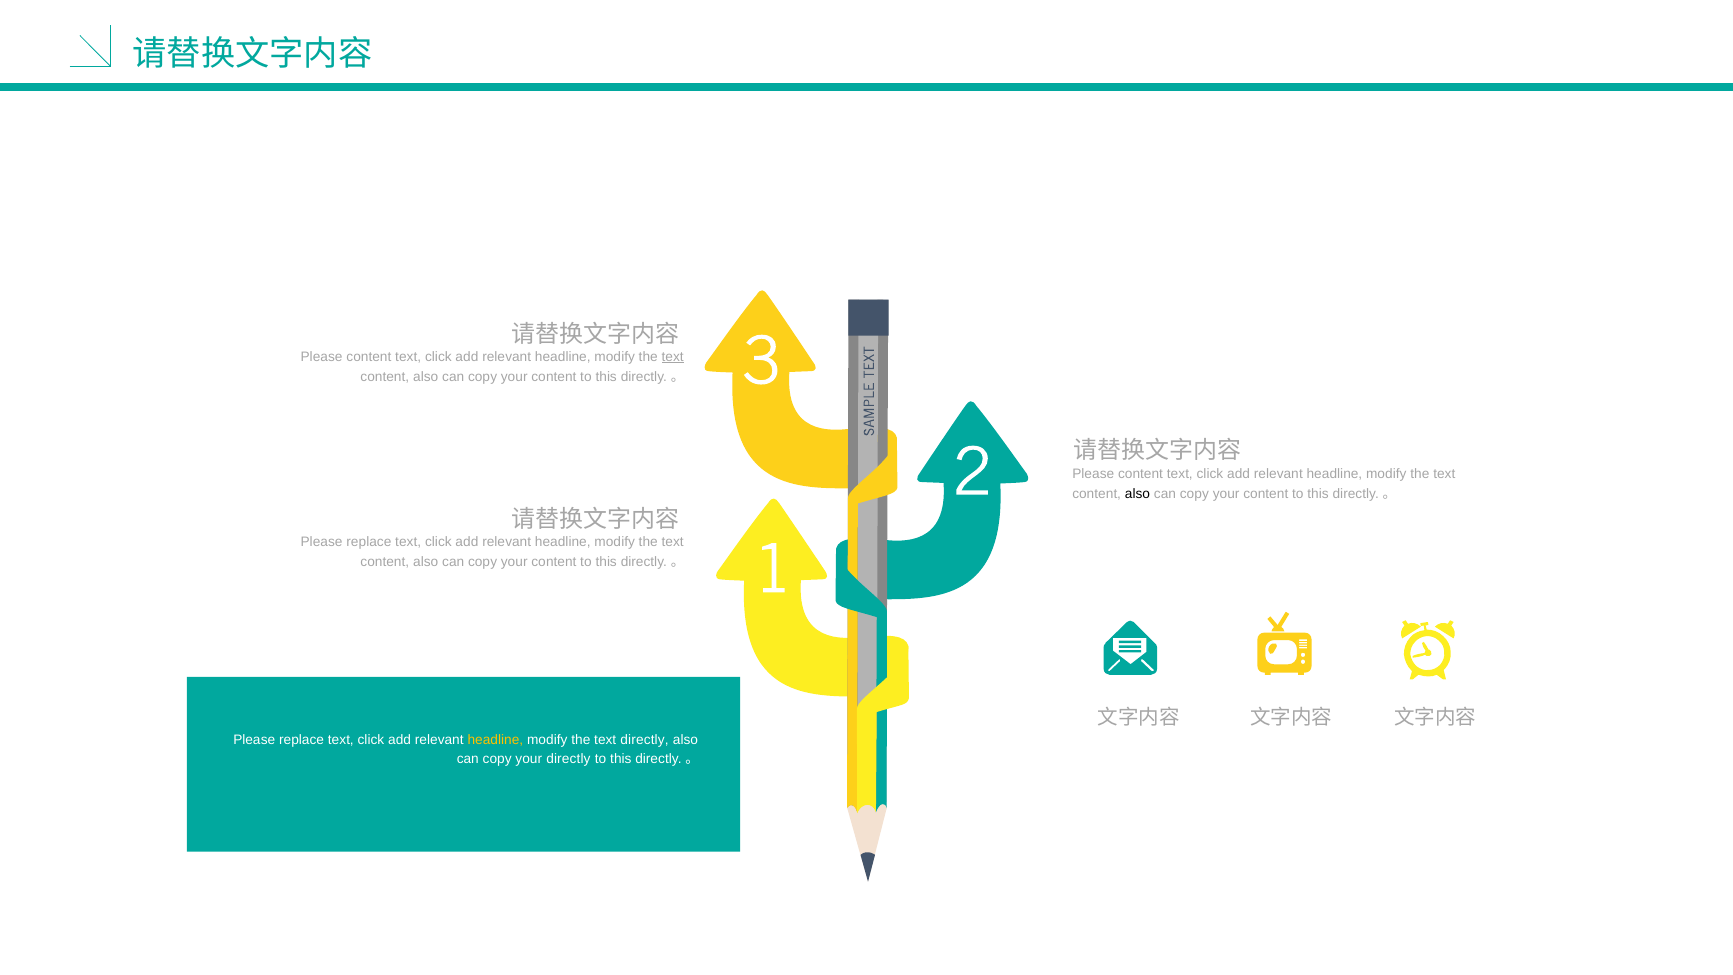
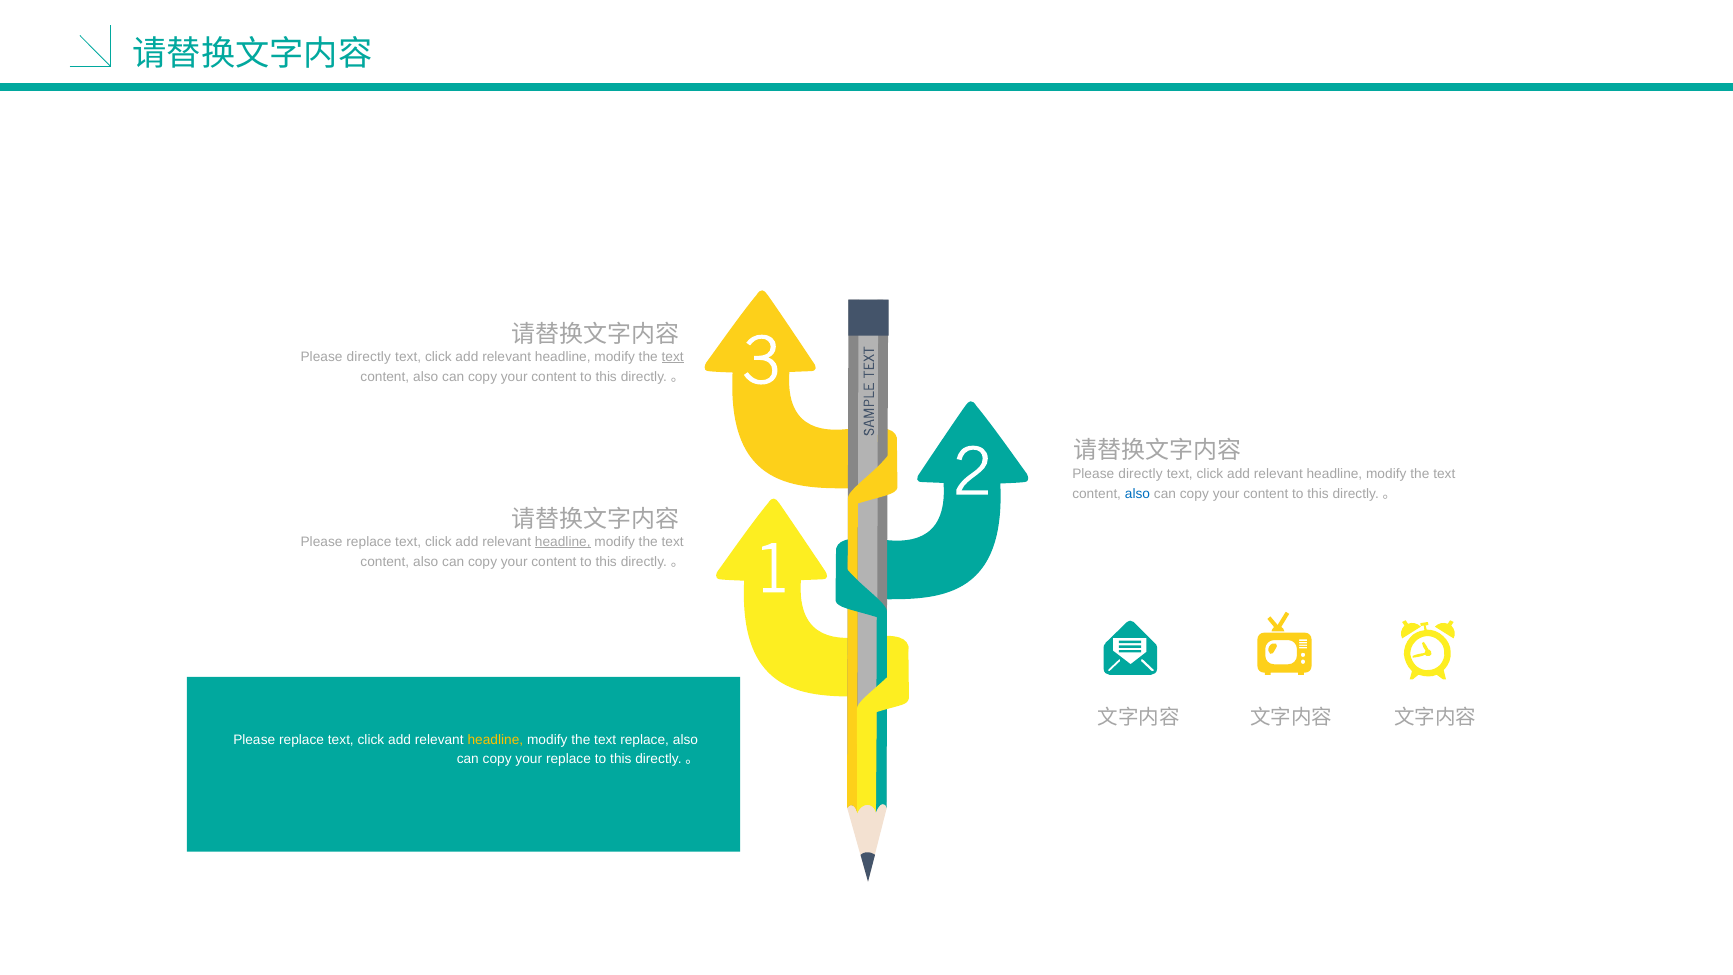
content at (369, 357): content -> directly
content at (1141, 474): content -> directly
also at (1138, 494) colour: black -> blue
headline at (563, 542) underline: none -> present
text directly: directly -> replace
your directly: directly -> replace
